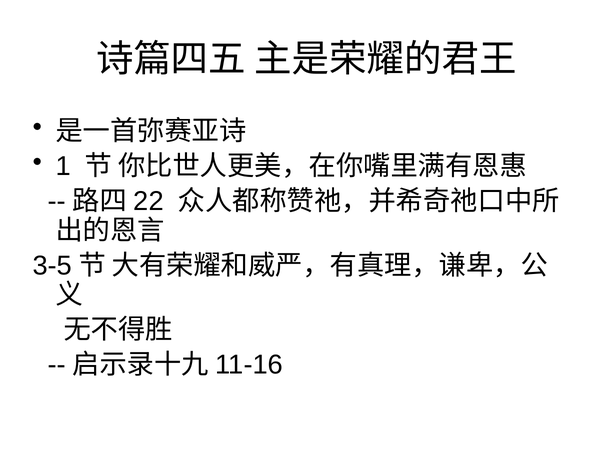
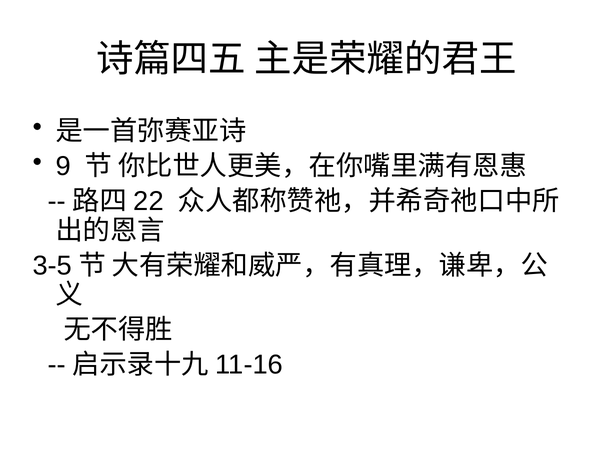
1: 1 -> 9
